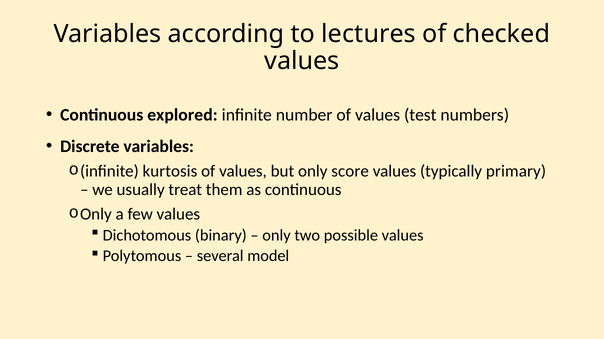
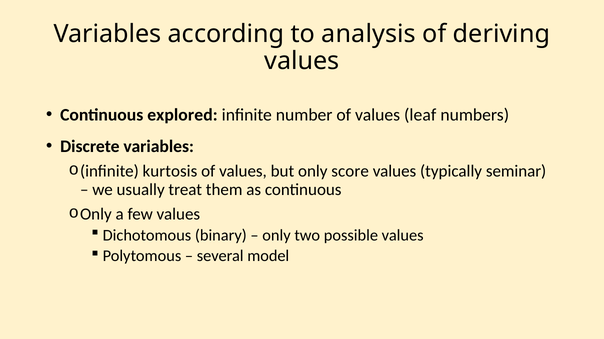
lectures: lectures -> analysis
checked: checked -> deriving
test: test -> leaf
primary: primary -> seminar
